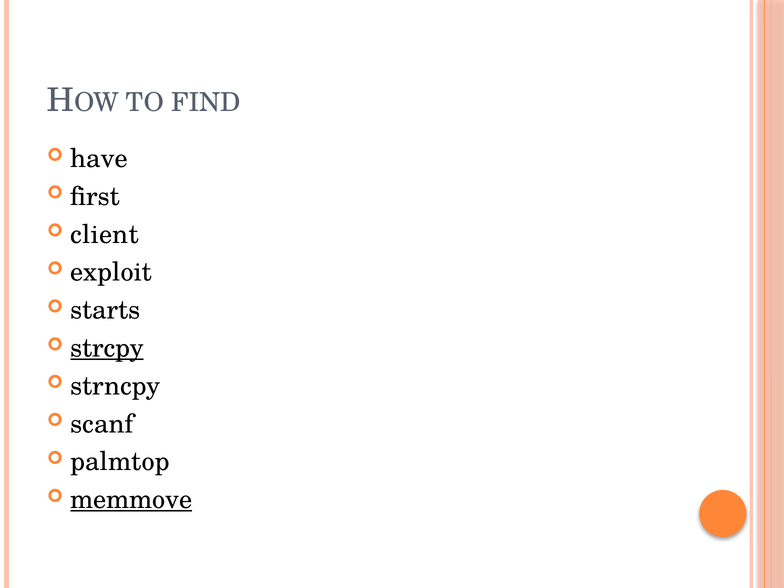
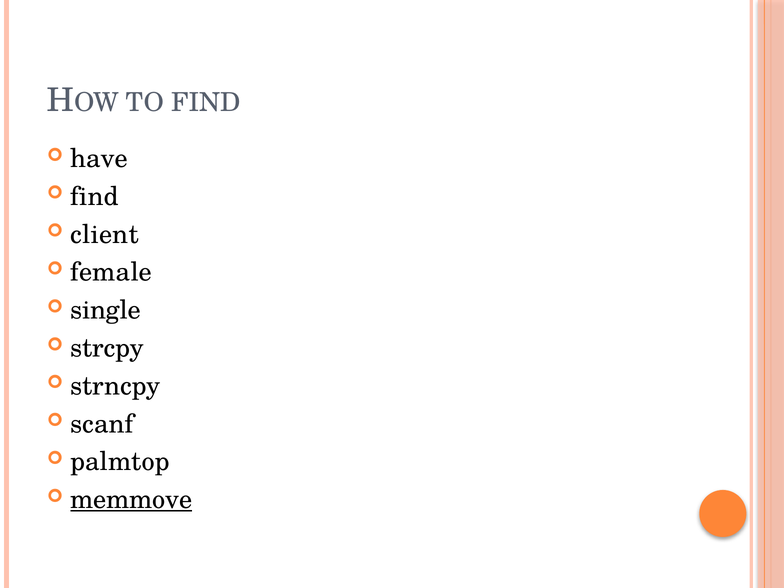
first at (95, 196): first -> find
exploit: exploit -> female
starts: starts -> single
strcpy underline: present -> none
